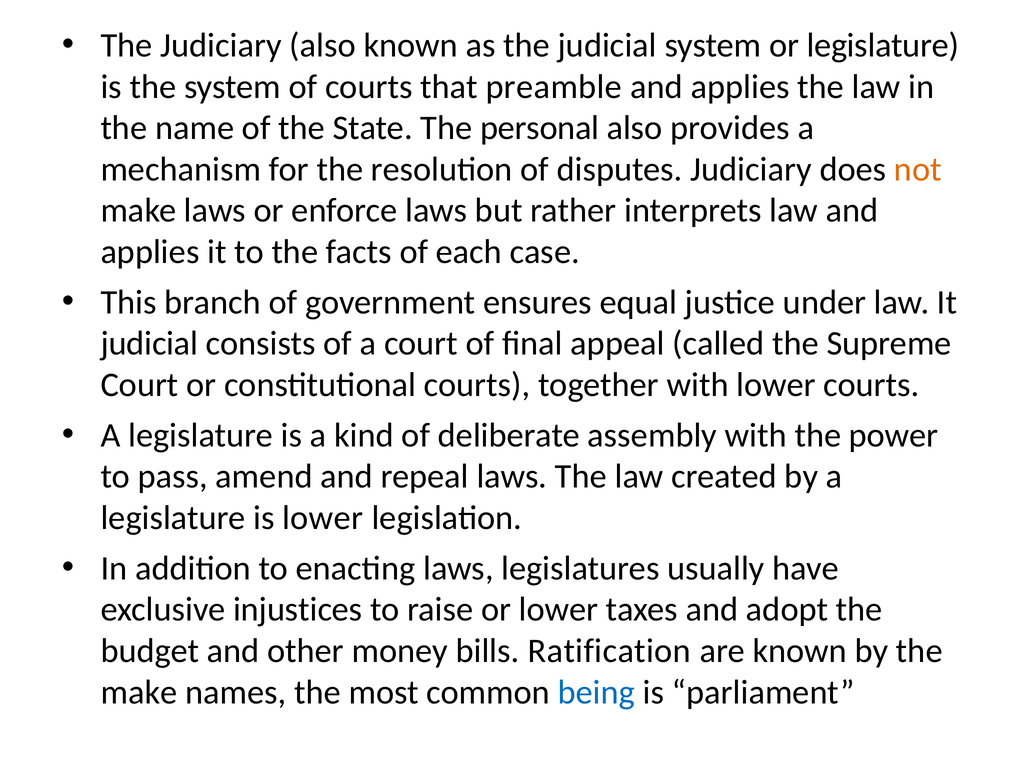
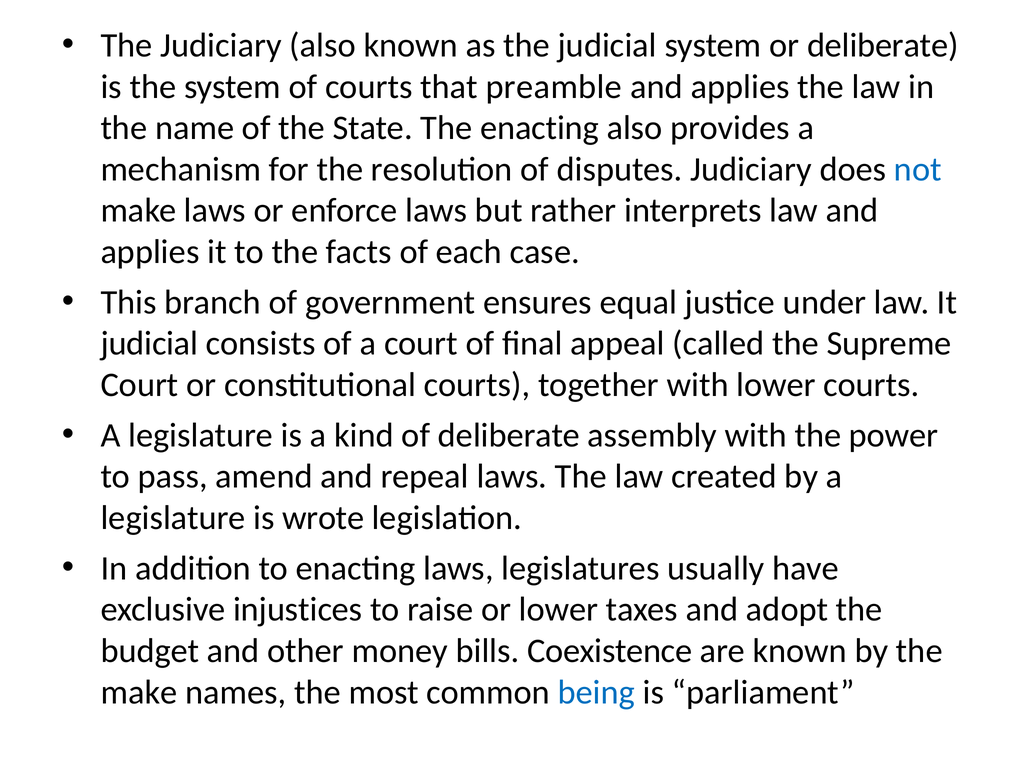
or legislature: legislature -> deliberate
The personal: personal -> enacting
not colour: orange -> blue
is lower: lower -> wrote
Ratification: Ratification -> Coexistence
